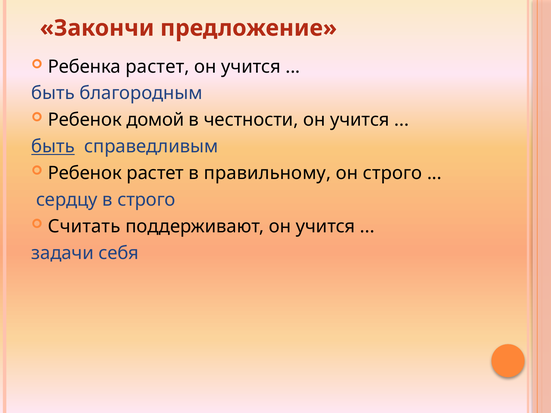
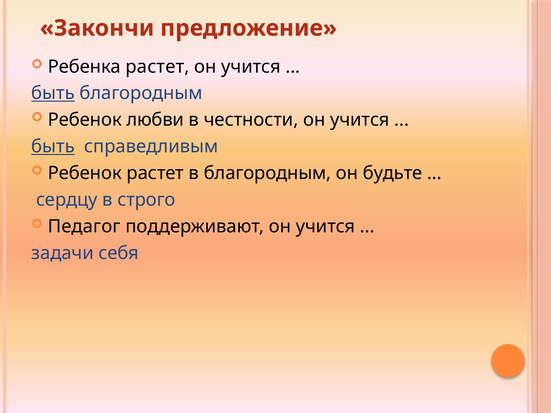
быть at (53, 93) underline: none -> present
домой: домой -> любви
в правильному: правильному -> благородным
он строго: строго -> будьте
Считать: Считать -> Педагог
